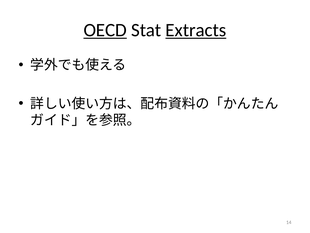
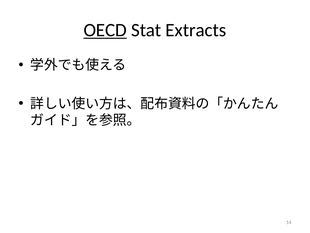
Extracts underline: present -> none
